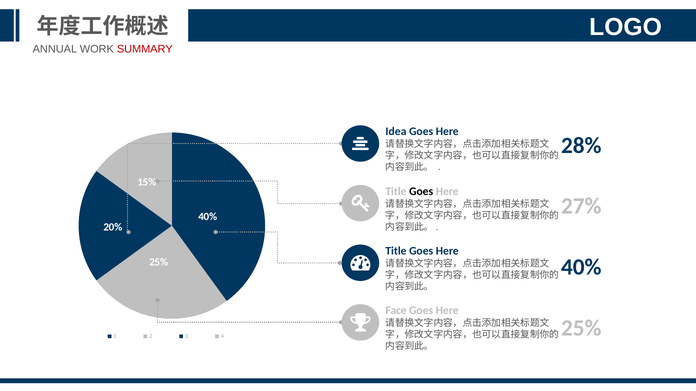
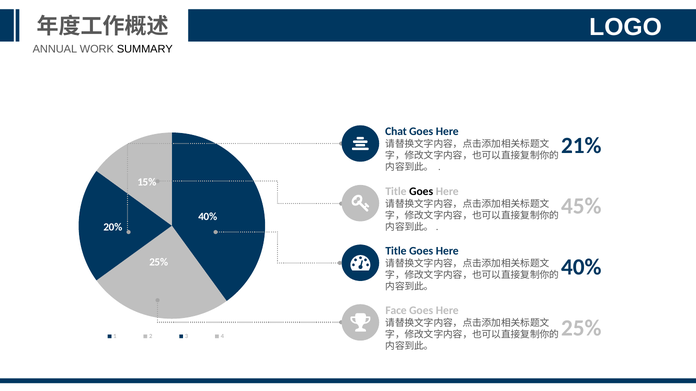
SUMMARY colour: red -> black
Idea: Idea -> Chat
28%: 28% -> 21%
27%: 27% -> 45%
